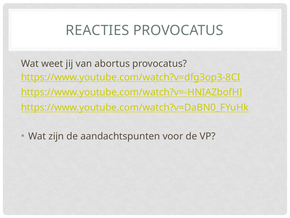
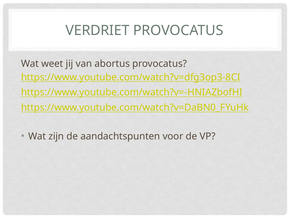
REACTIES: REACTIES -> VERDRIET
